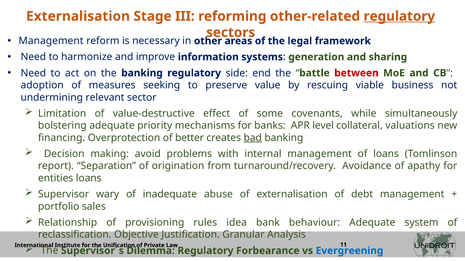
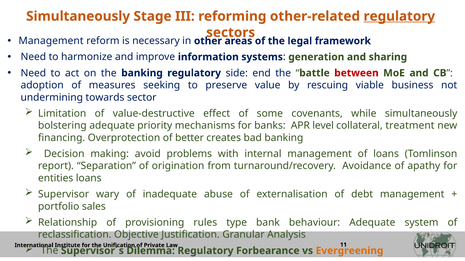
Externalisation at (78, 16): Externalisation -> Simultaneously
relevant: relevant -> towards
valuations: valuations -> treatment
bad underline: present -> none
idea: idea -> type
Evergreening colour: blue -> orange
